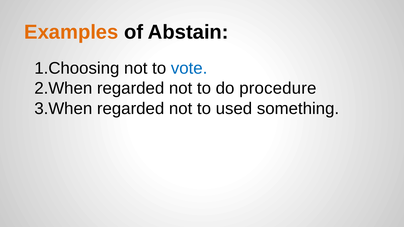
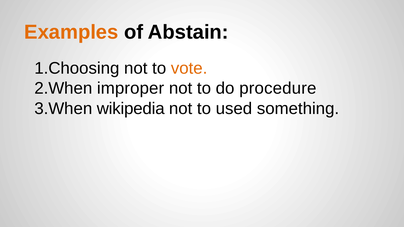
vote colour: blue -> orange
regarded at (131, 89): regarded -> improper
regarded at (131, 109): regarded -> wikipedia
